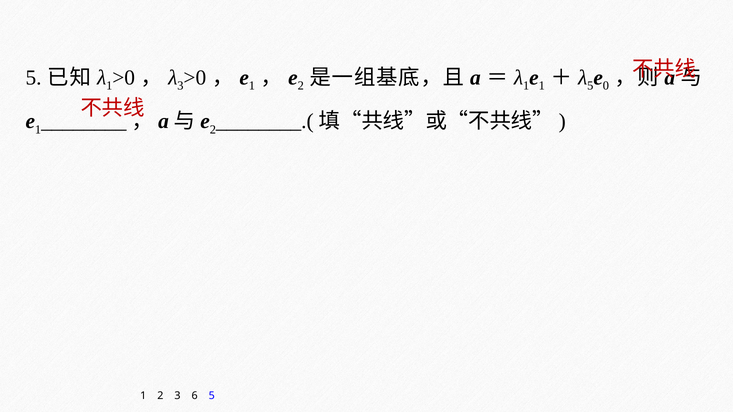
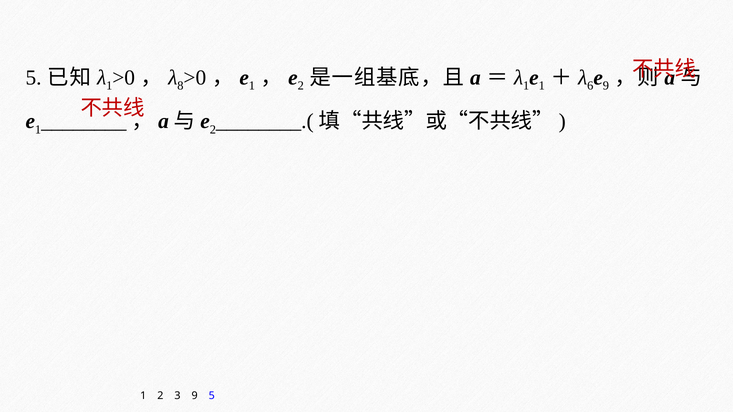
3 at (180, 86): 3 -> 8
5 at (590, 86): 5 -> 6
0 at (606, 86): 0 -> 9
3 6: 6 -> 9
